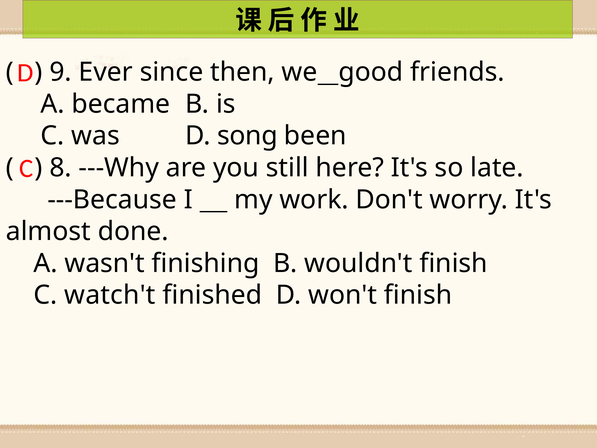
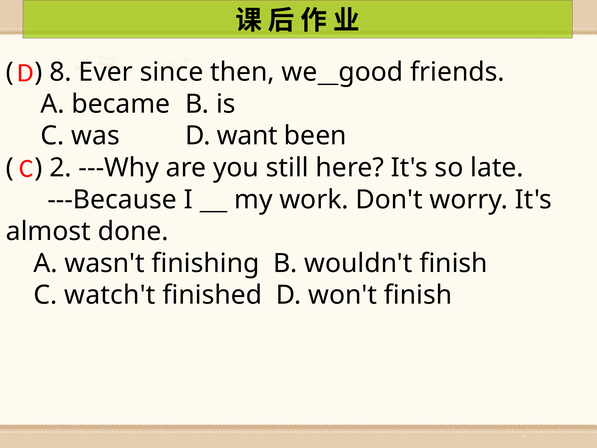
9: 9 -> 8
song: song -> want
8: 8 -> 2
